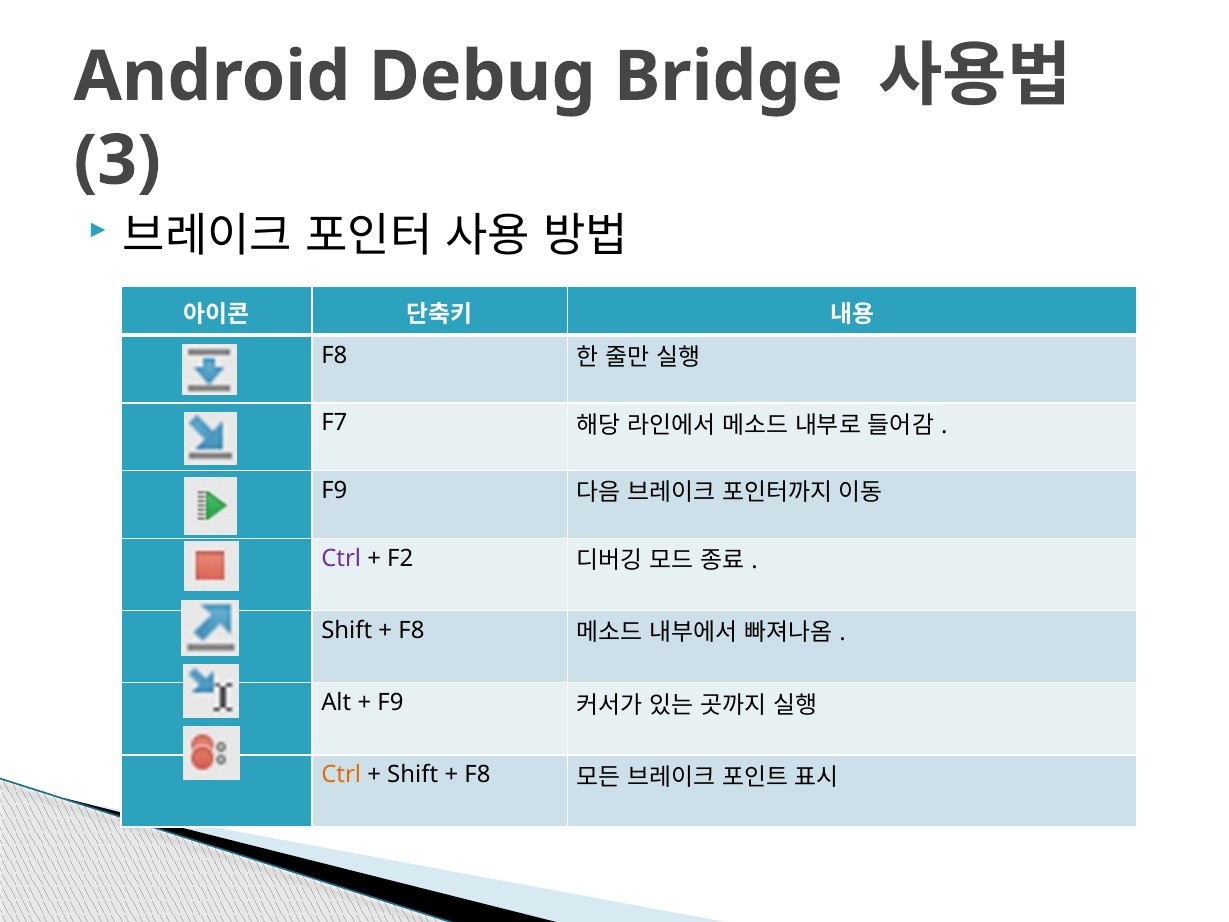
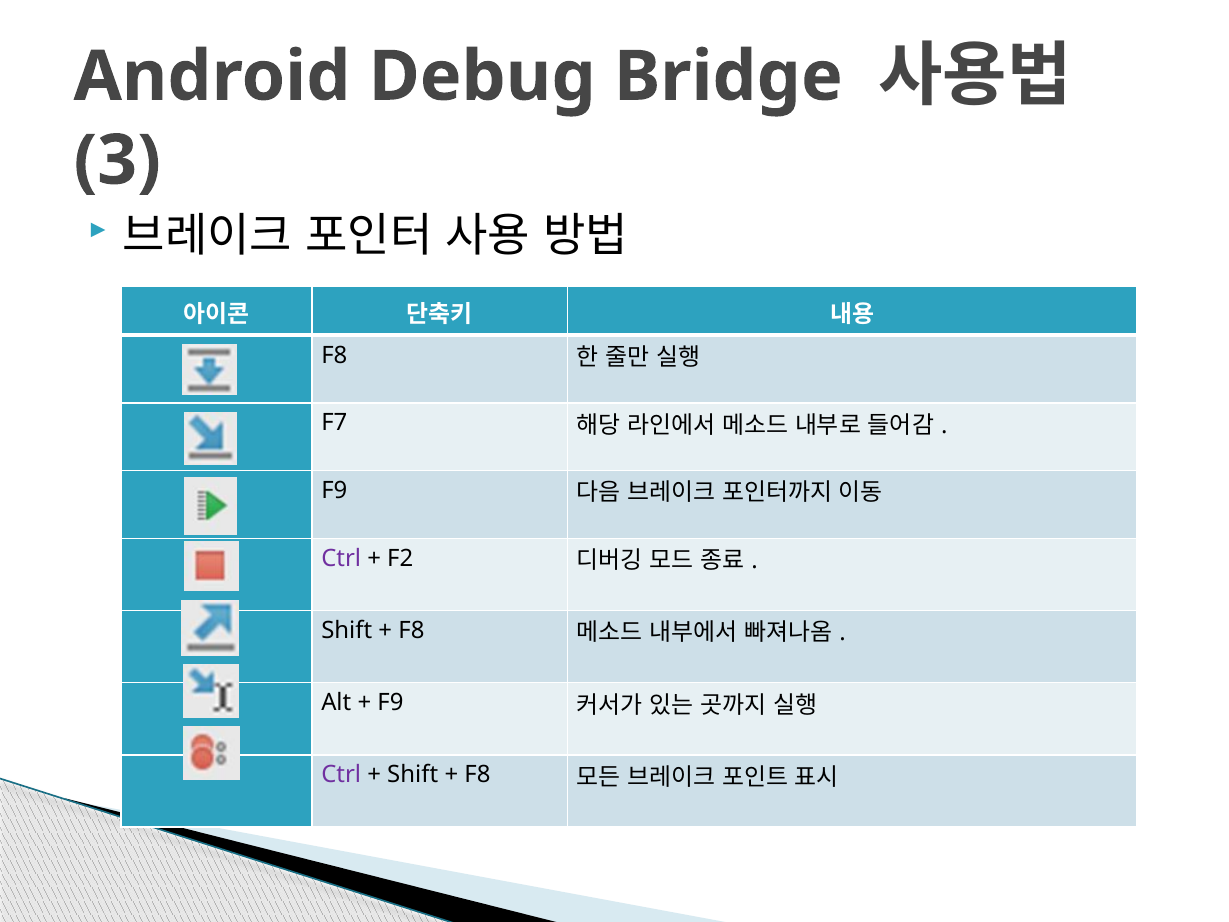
Ctrl at (341, 775) colour: orange -> purple
